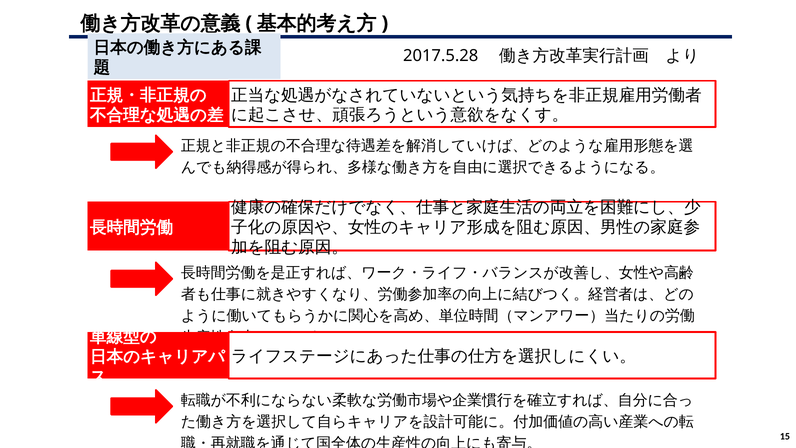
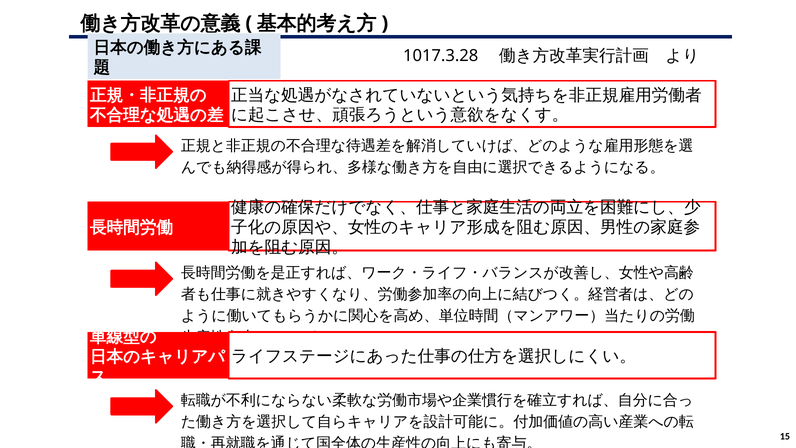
2017.5.28: 2017.5.28 -> 1017.3.28
